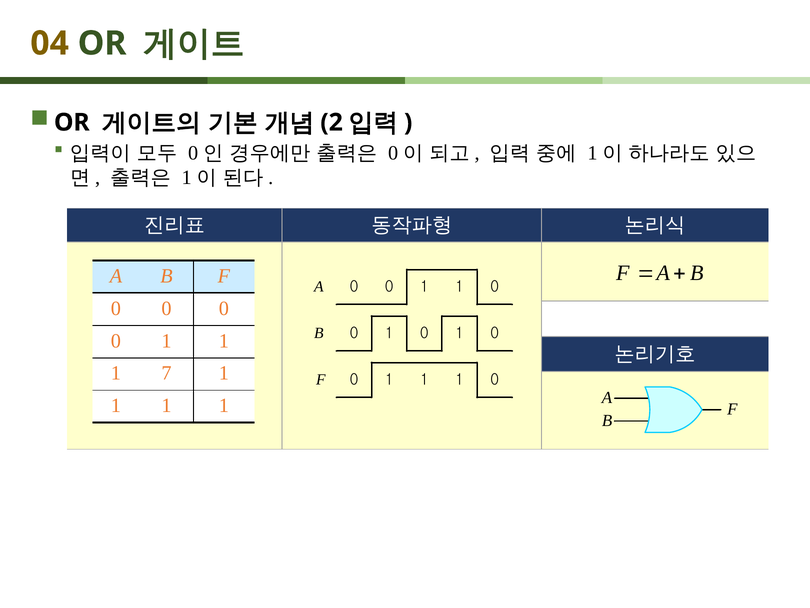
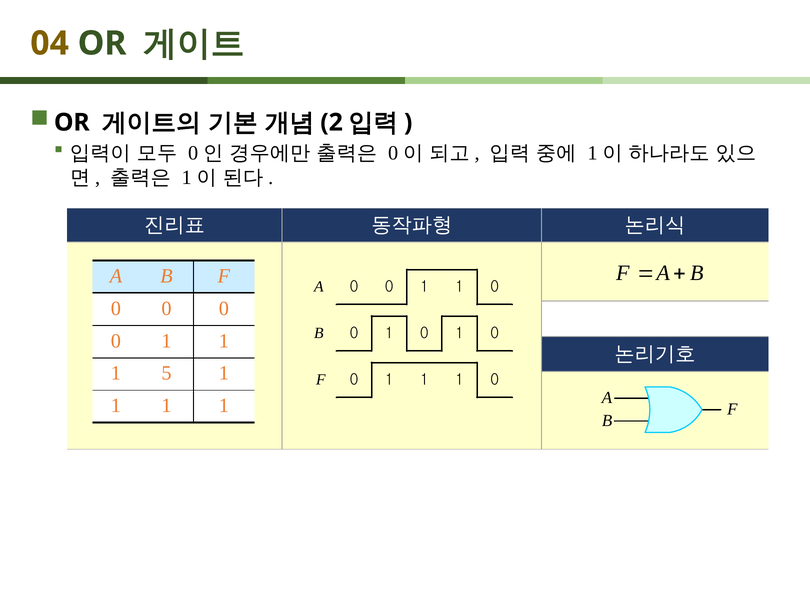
7: 7 -> 5
